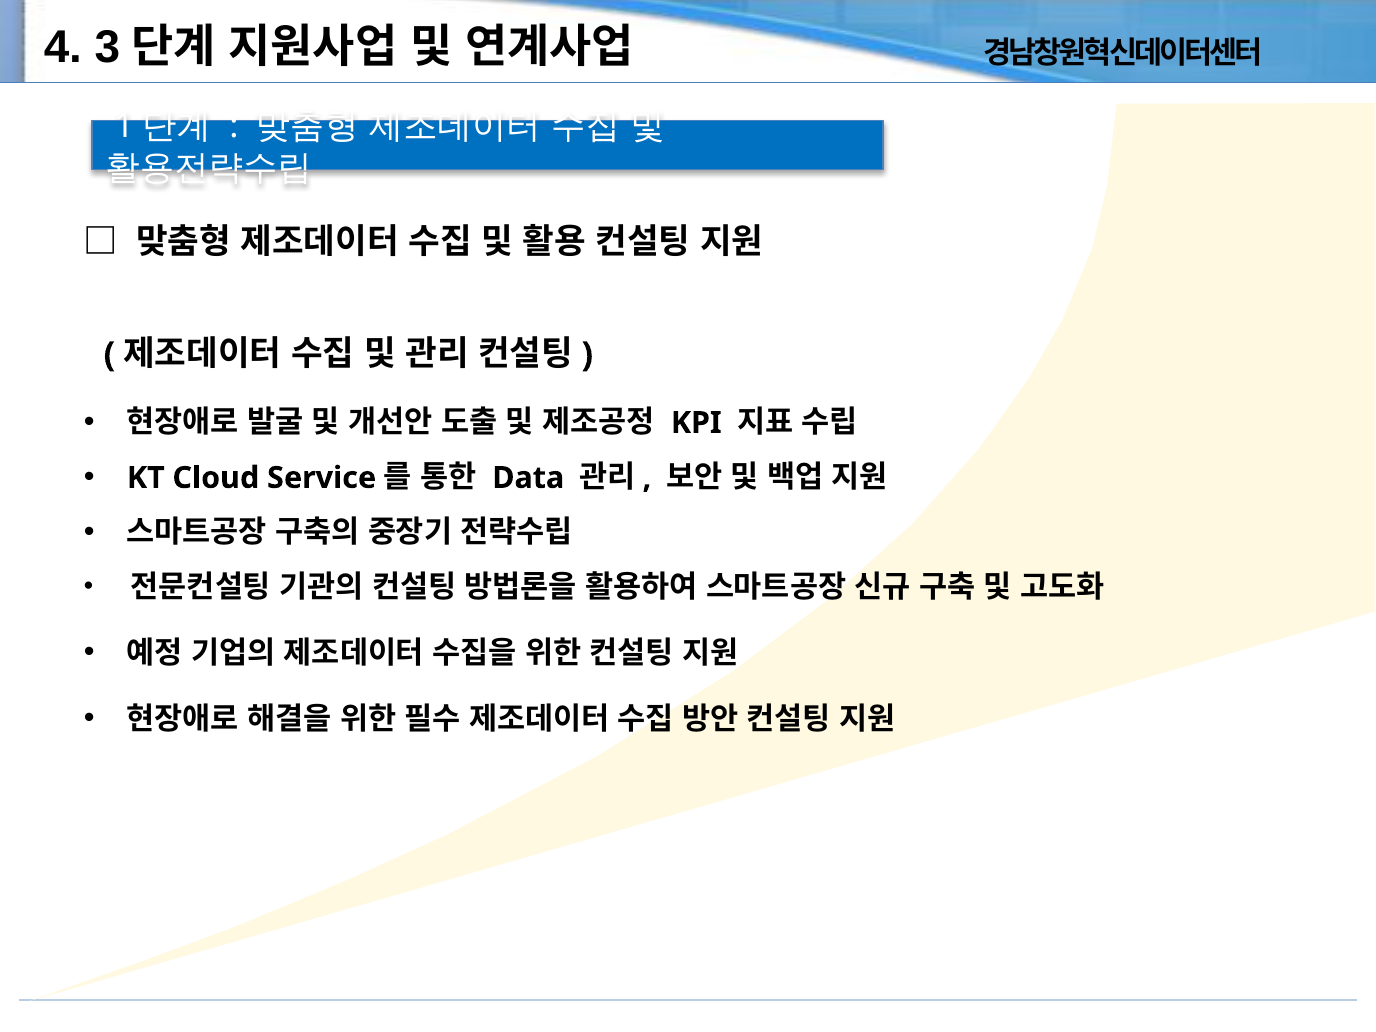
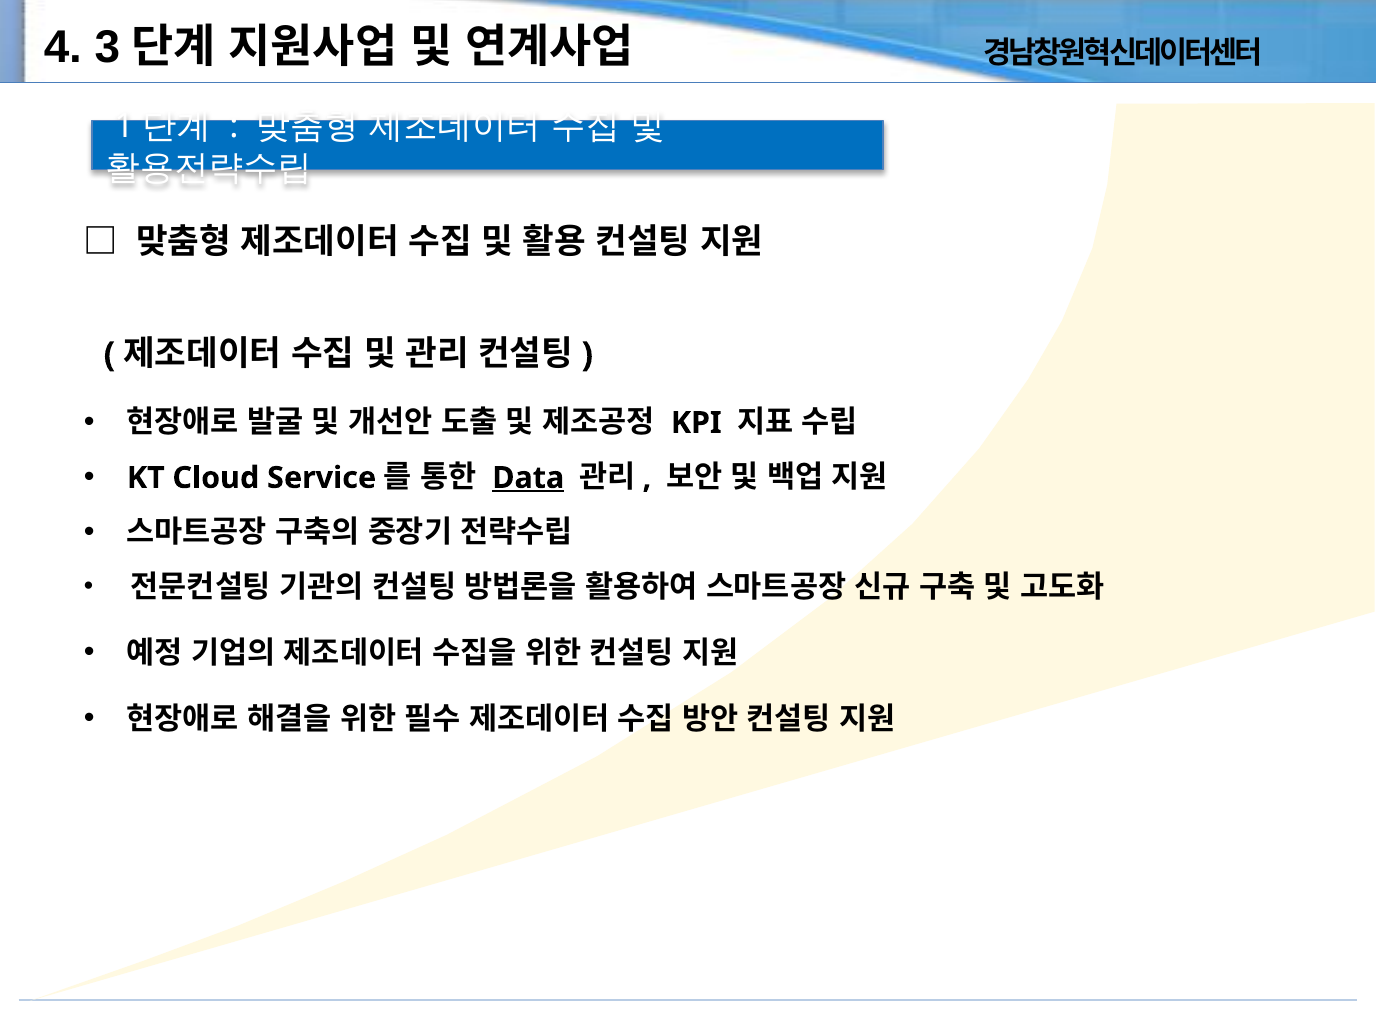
Data underline: none -> present
